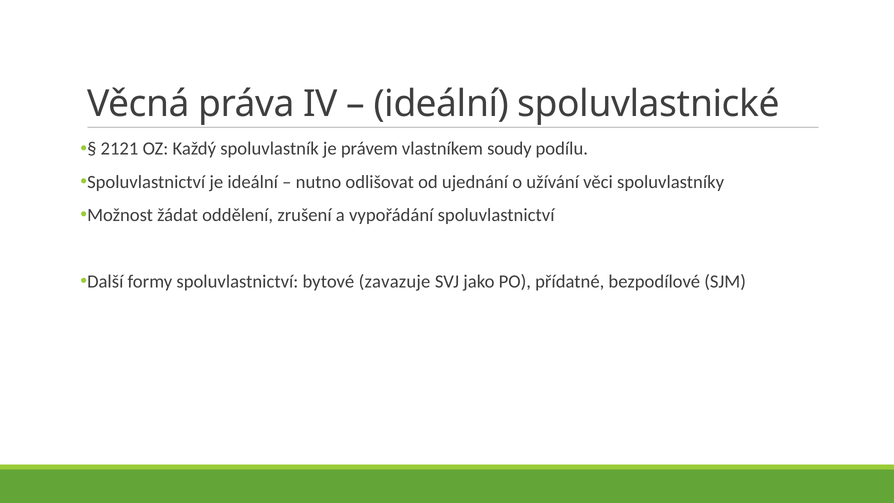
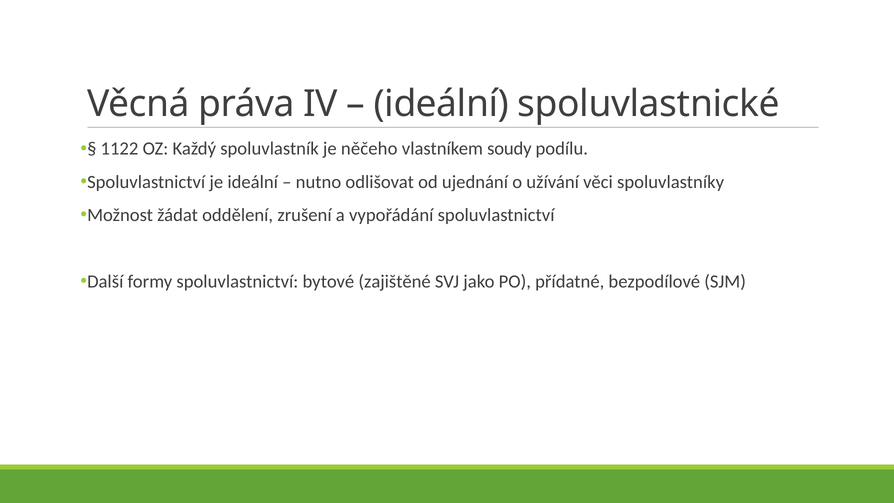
2121: 2121 -> 1122
právem: právem -> něčeho
zavazuje: zavazuje -> zajištěné
